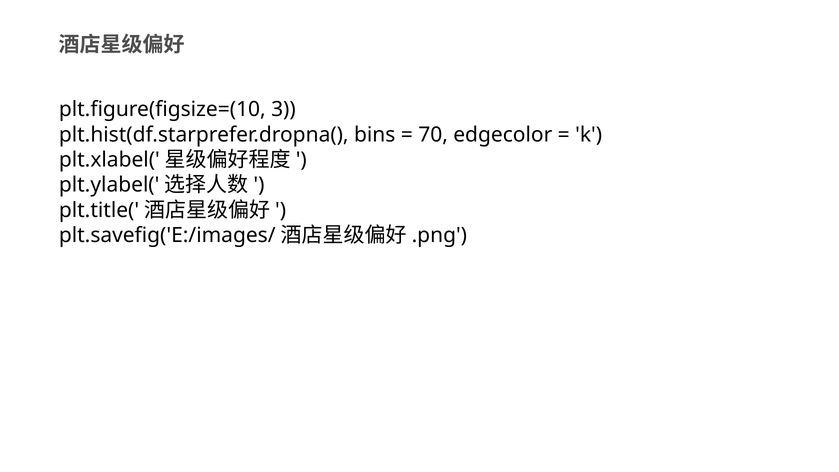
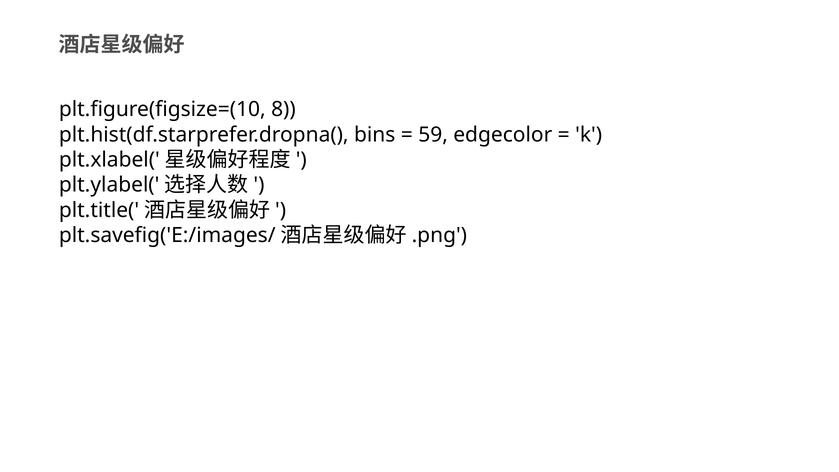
3: 3 -> 8
70: 70 -> 59
